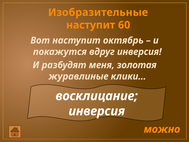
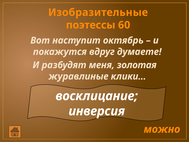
наступит at (91, 25): наступит -> поэтессы
вдруг инверсия: инверсия -> думаете
